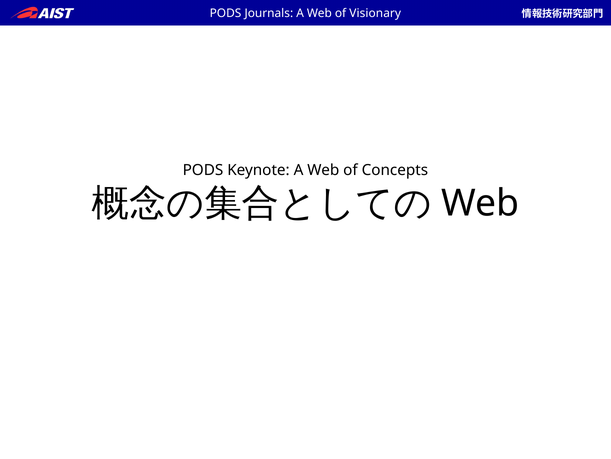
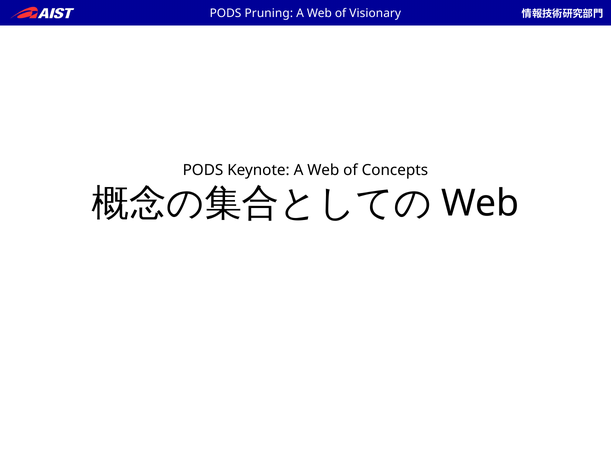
Journals: Journals -> Pruning
